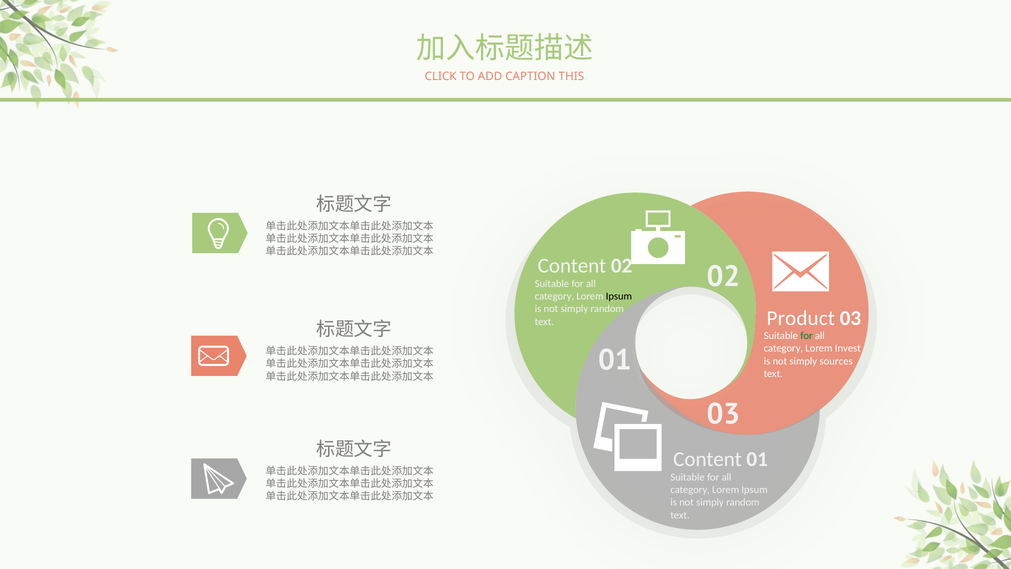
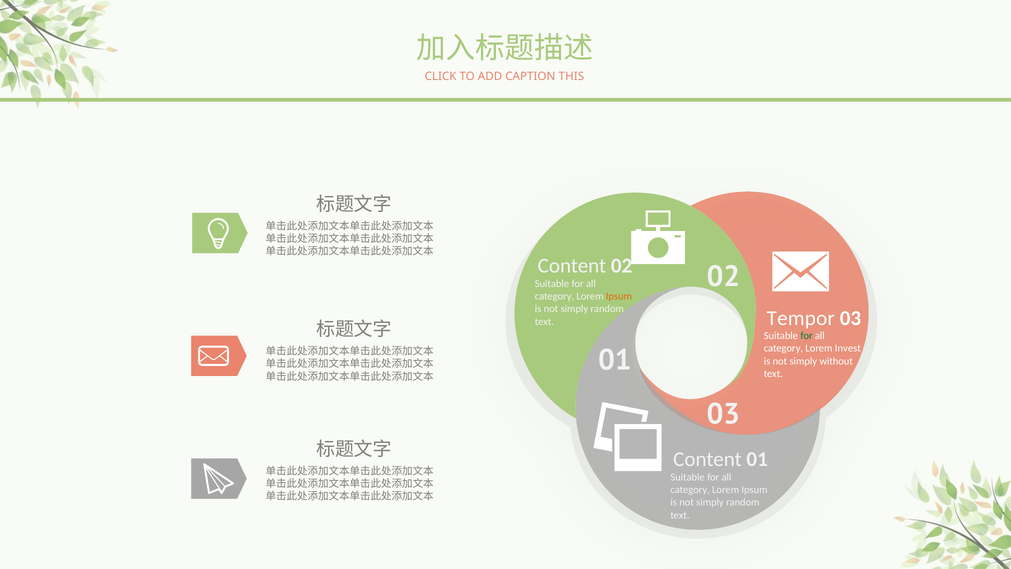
Ipsum at (619, 296) colour: black -> orange
Product: Product -> Tempor
sources: sources -> without
